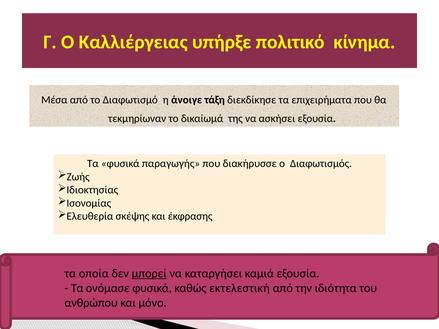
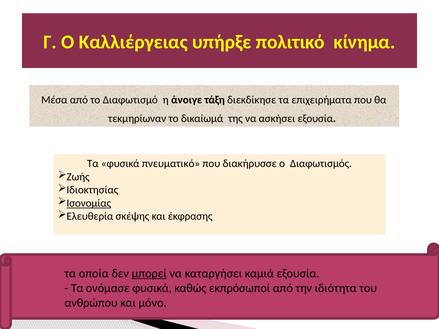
παραγωγής: παραγωγής -> πνευματικό
Ισονομίας underline: none -> present
εκτελεστική: εκτελεστική -> εκπρόσωποί
